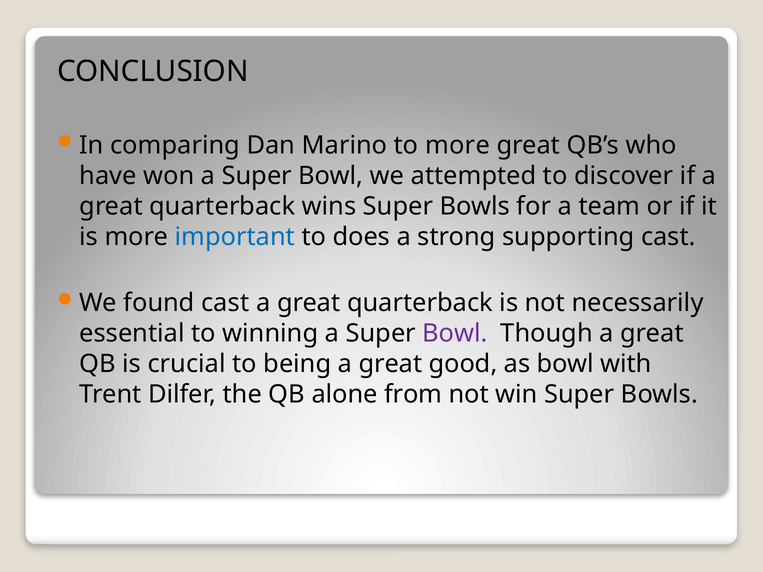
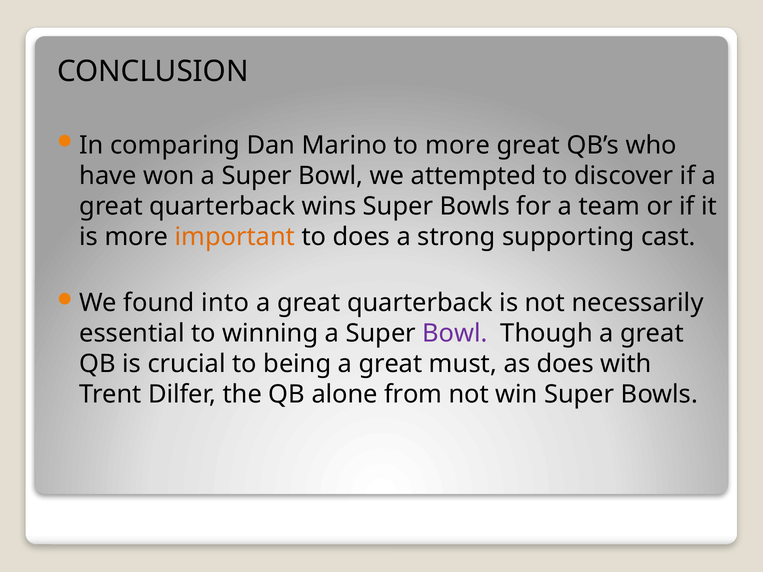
important colour: blue -> orange
found cast: cast -> into
good: good -> must
as bowl: bowl -> does
